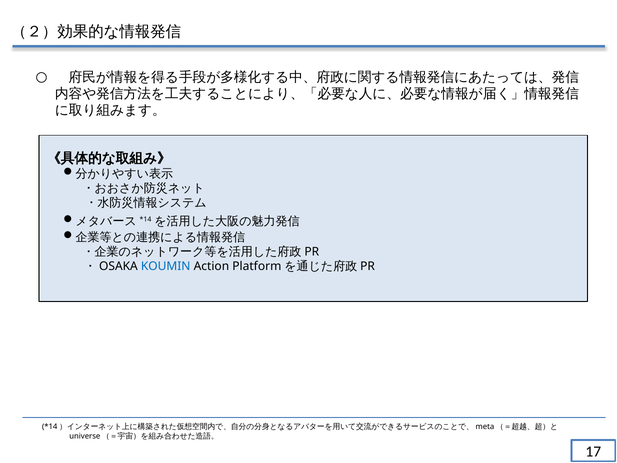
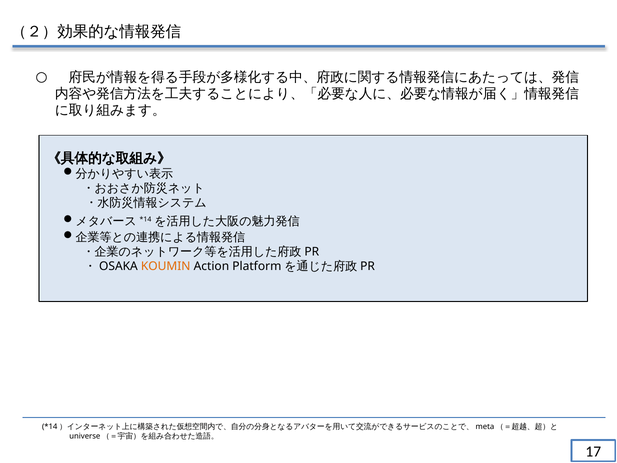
KOUMIN colour: blue -> orange
